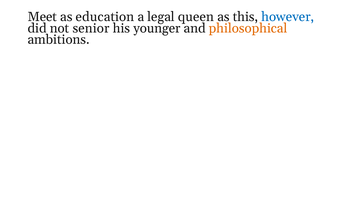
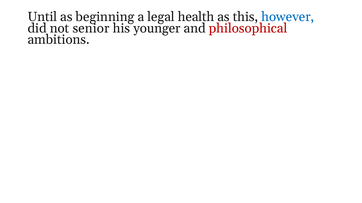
Meet: Meet -> Until
education: education -> beginning
queen: queen -> health
philosophical colour: orange -> red
